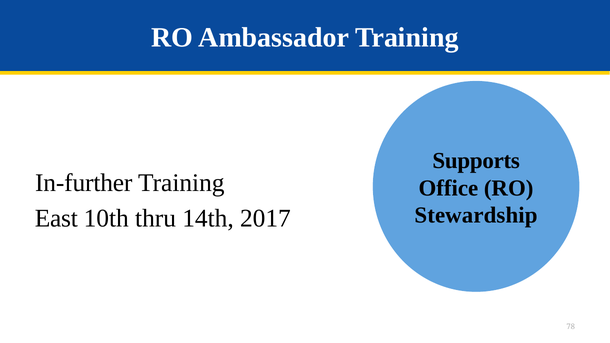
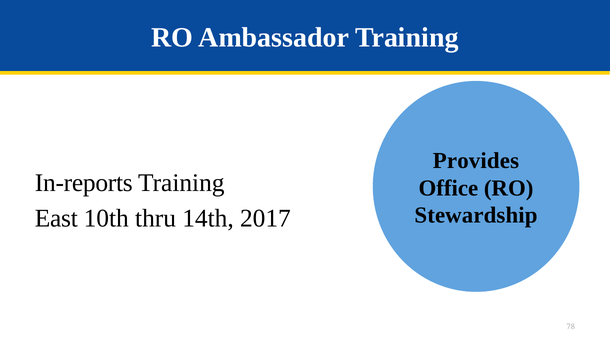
Supports: Supports -> Provides
In-further: In-further -> In-reports
